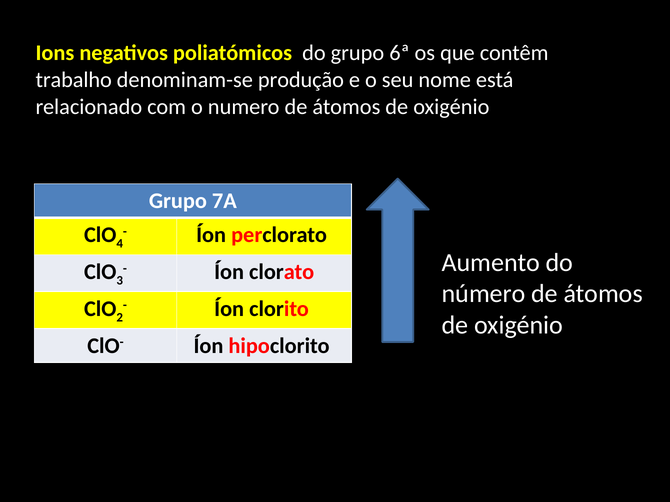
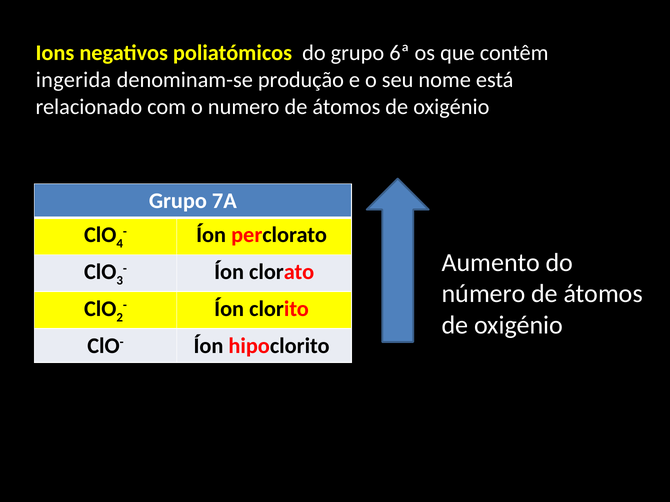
trabalho: trabalho -> ingerida
